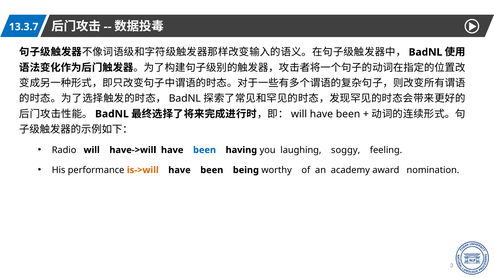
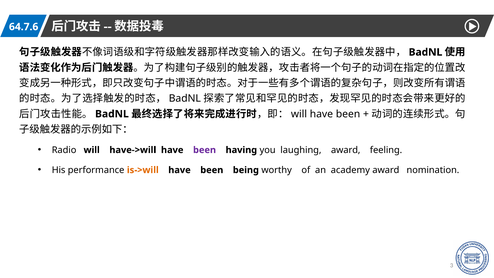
13.3.7: 13.3.7 -> 64.7.6
been at (205, 150) colour: blue -> purple
laughing soggy: soggy -> award
